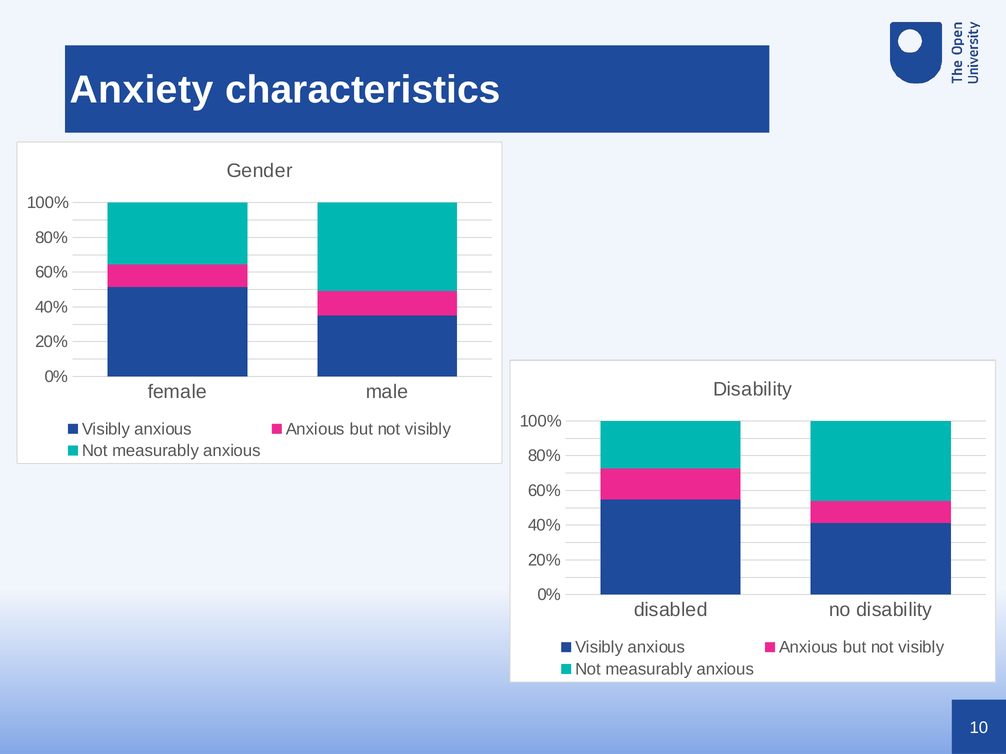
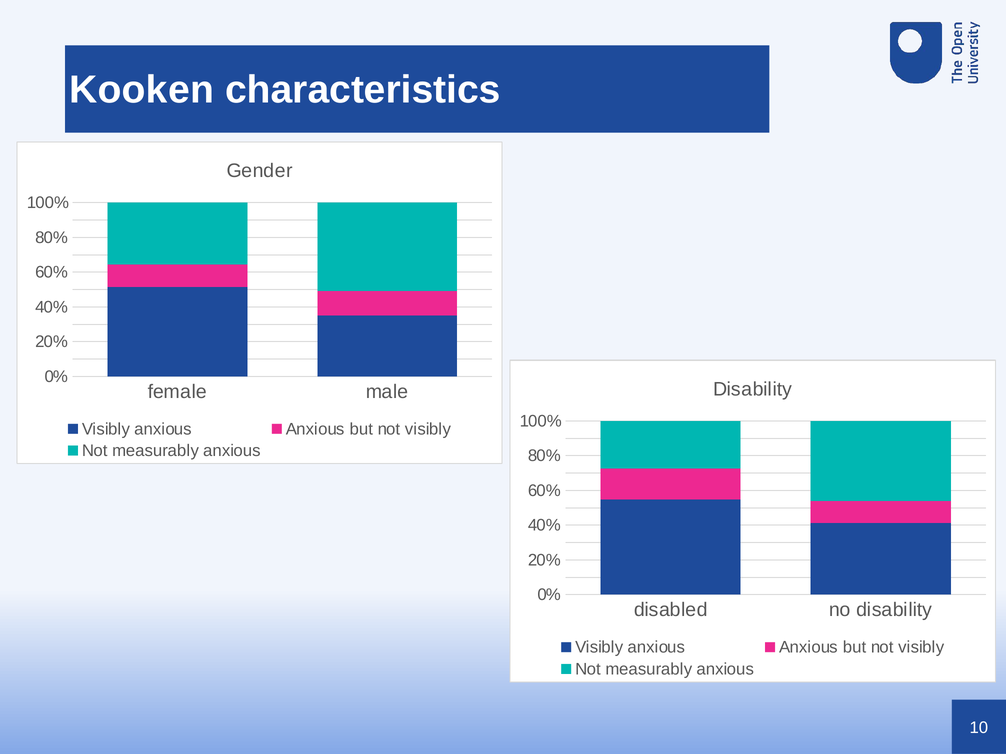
Anxiety: Anxiety -> Kooken
